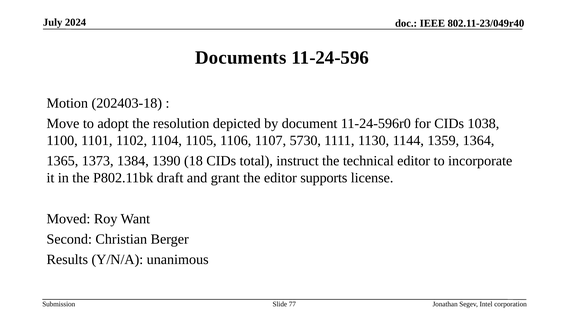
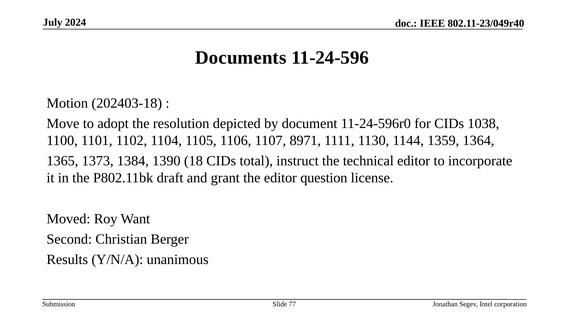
5730: 5730 -> 8971
supports: supports -> question
